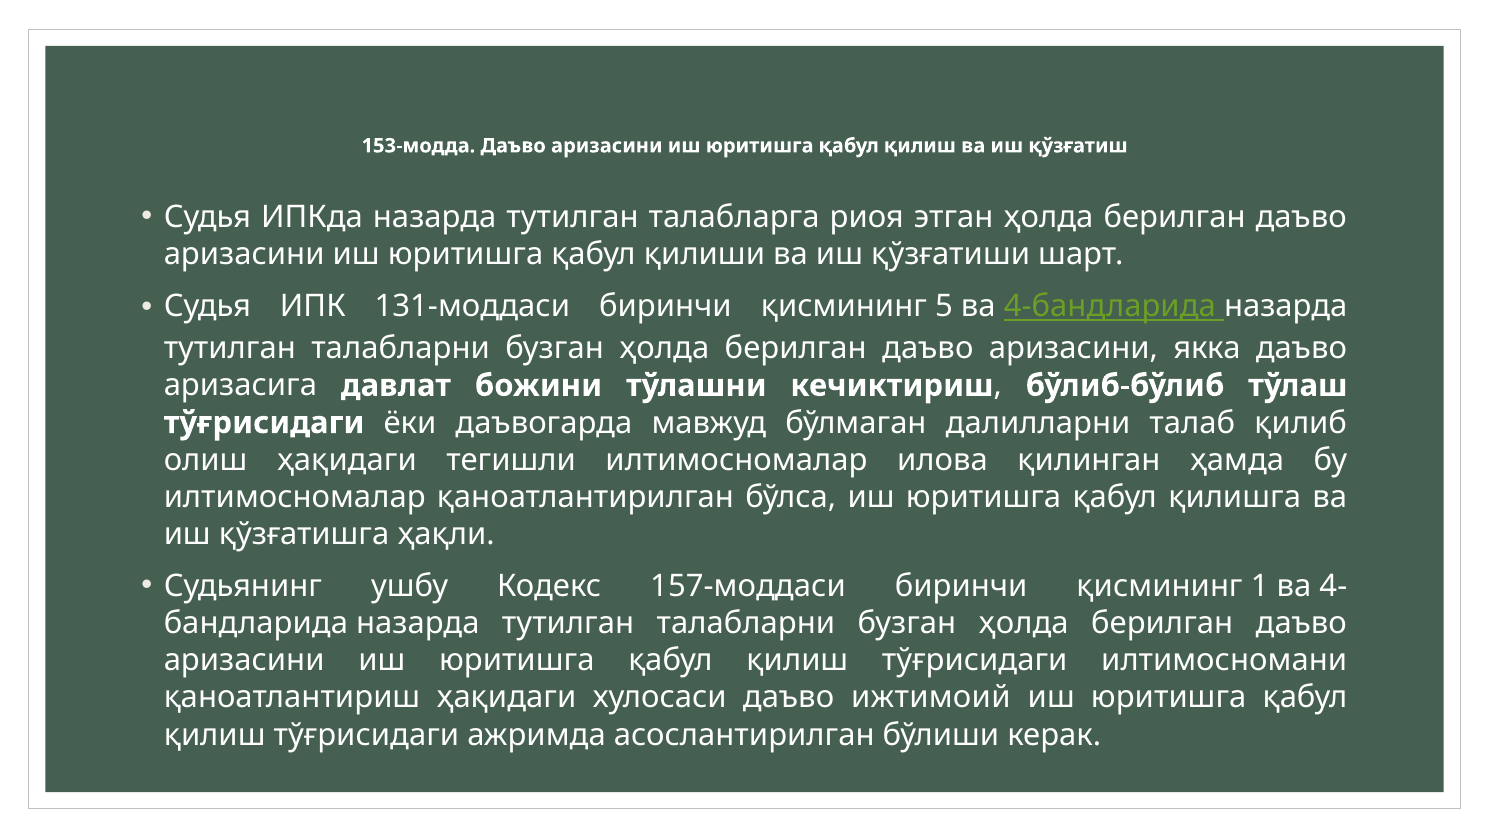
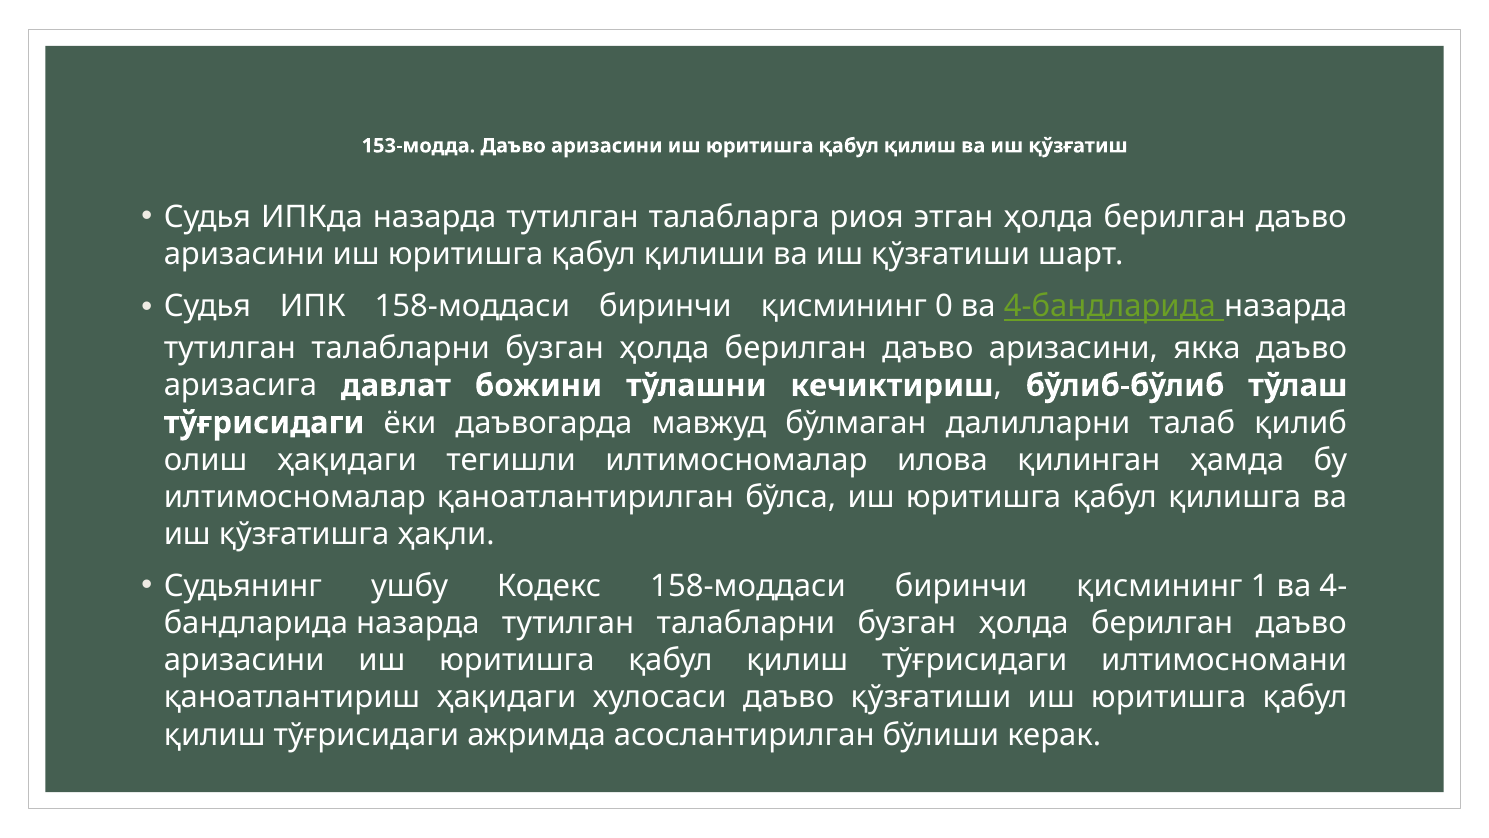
ИПК 131-моддаси: 131-моддаси -> 158-моддаси
5: 5 -> 0
Кодекс 157-моддаси: 157-моддаси -> 158-моддаси
даъво ижтимоий: ижтимоий -> қўзғатиши
